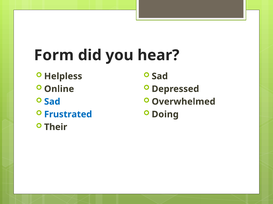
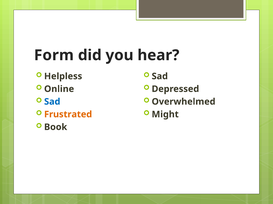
Frustrated colour: blue -> orange
Doing: Doing -> Might
Their: Their -> Book
